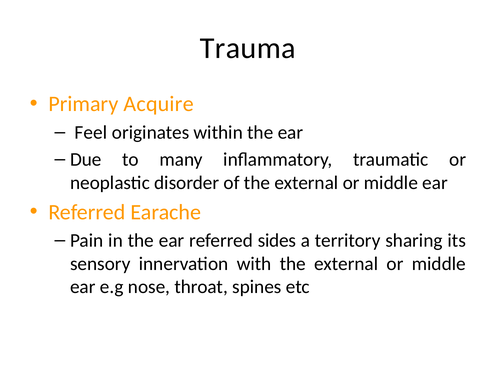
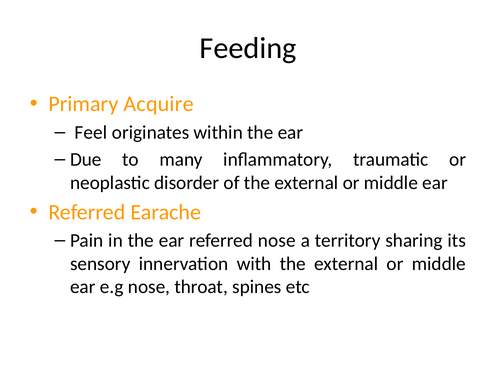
Trauma: Trauma -> Feeding
referred sides: sides -> nose
